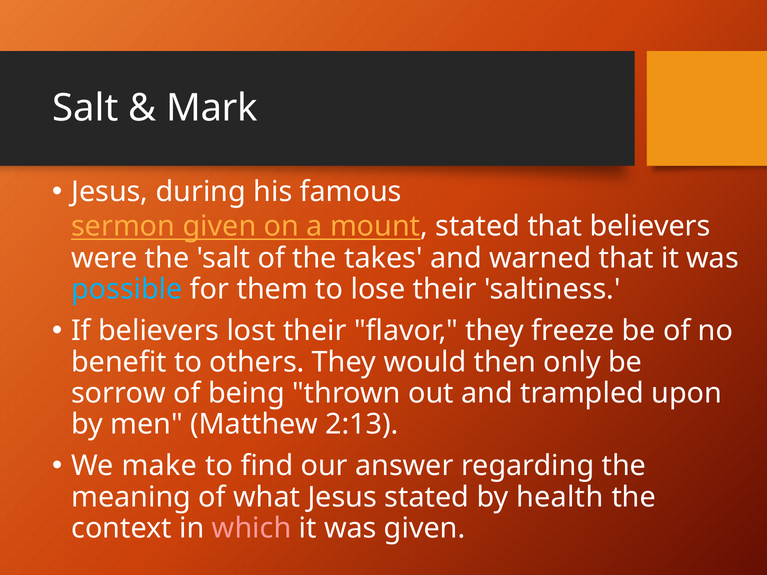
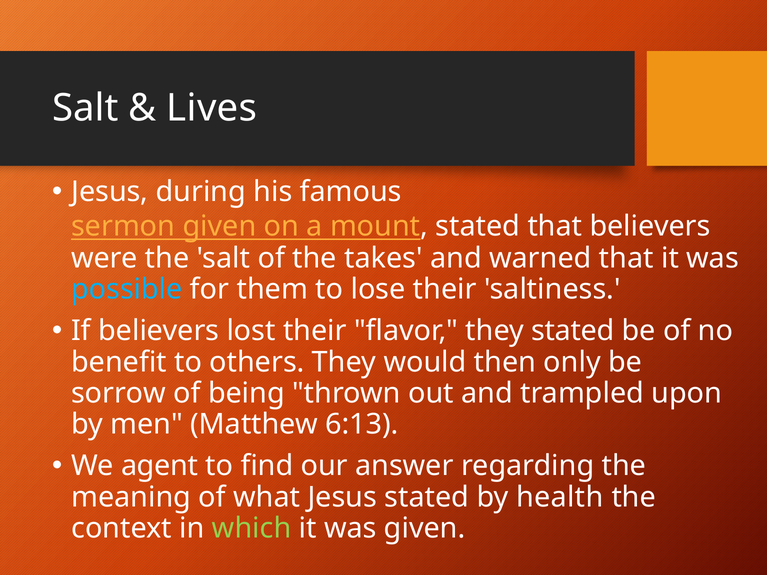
Mark: Mark -> Lives
they freeze: freeze -> stated
2:13: 2:13 -> 6:13
make: make -> agent
which colour: pink -> light green
